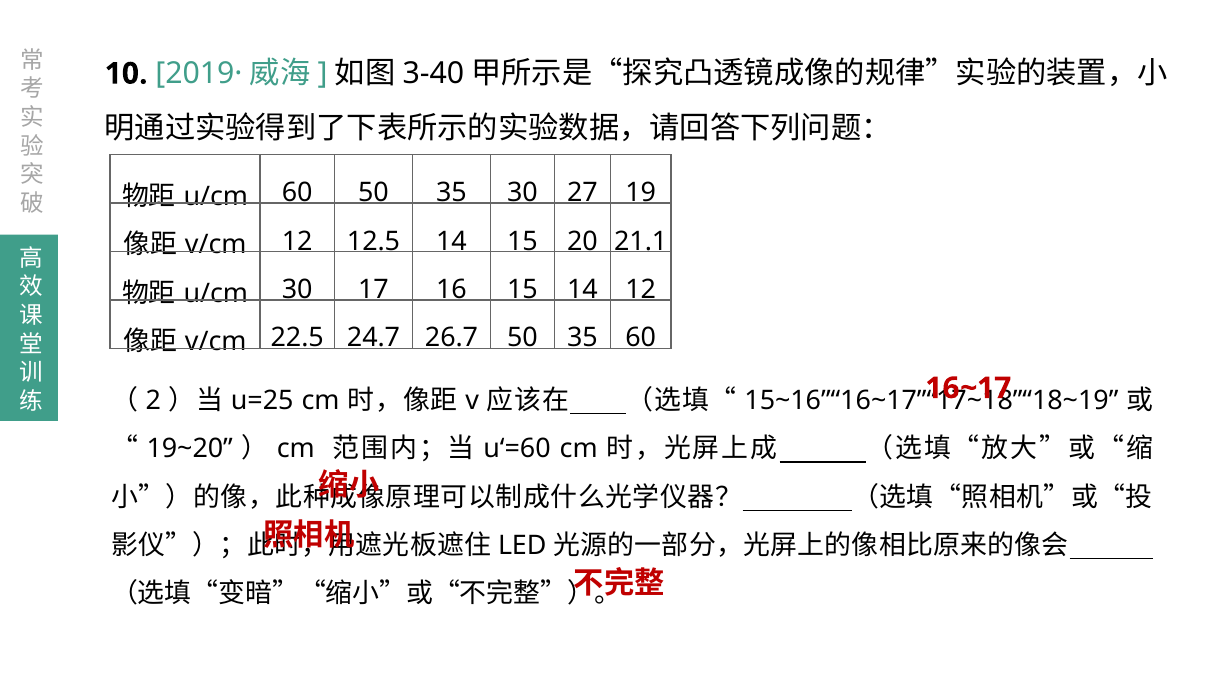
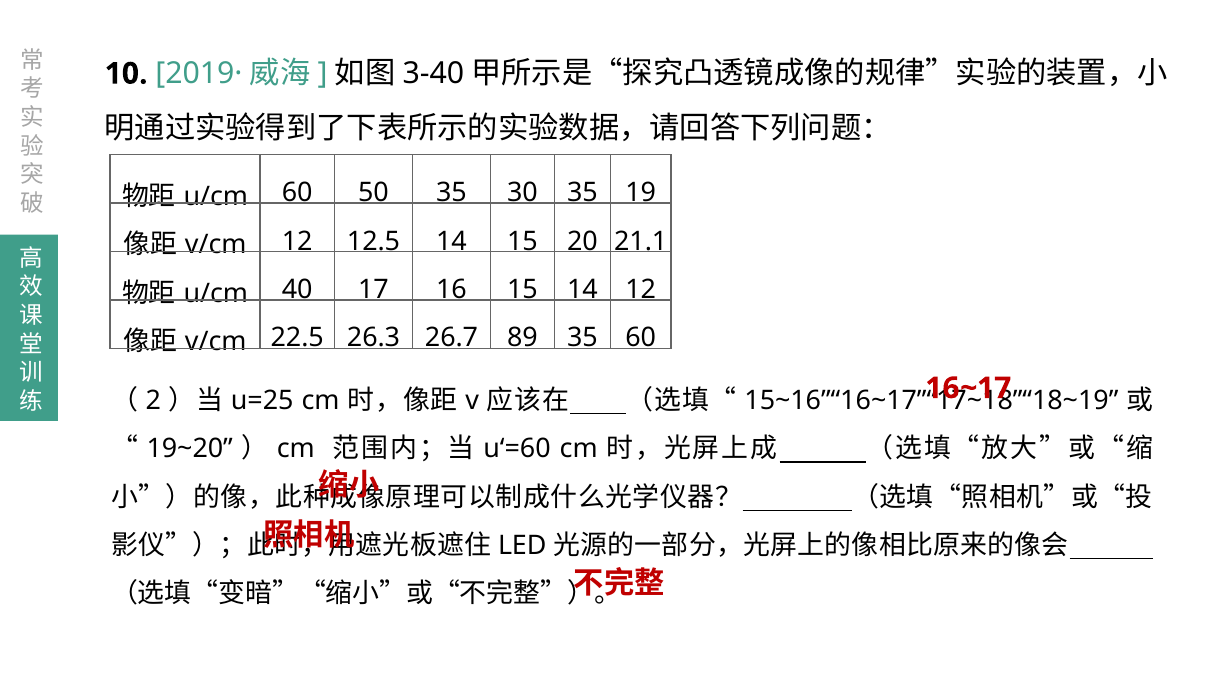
30 27: 27 -> 35
30 at (297, 290): 30 -> 40
24.7: 24.7 -> 26.3
26.7 50: 50 -> 89
